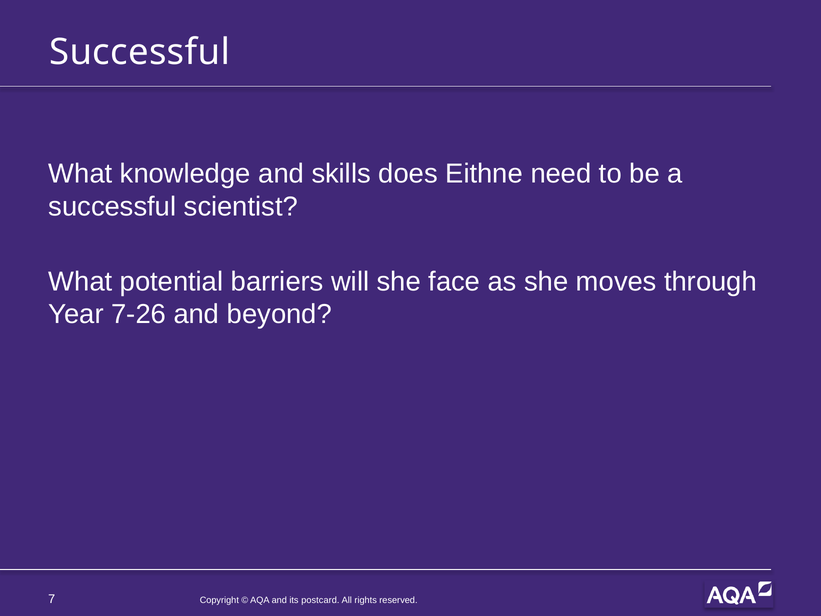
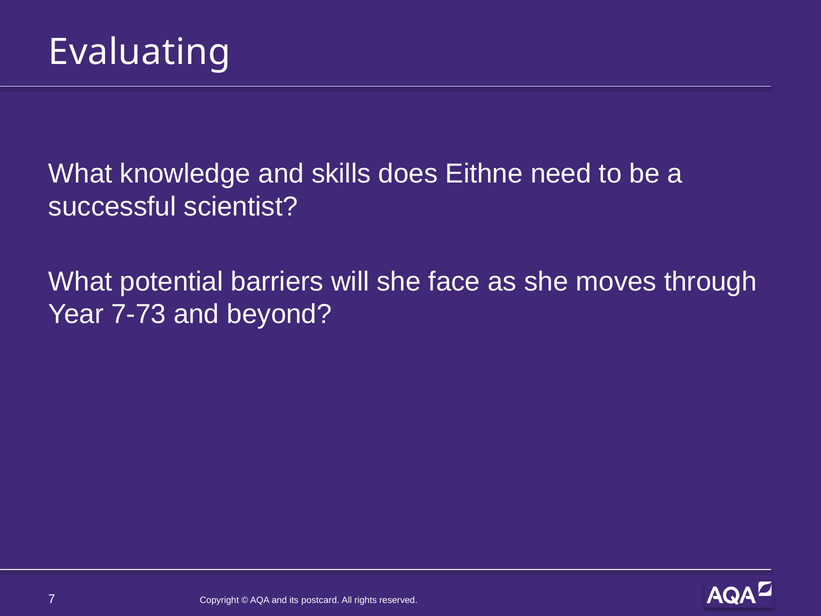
Successful at (140, 52): Successful -> Evaluating
7-26: 7-26 -> 7-73
